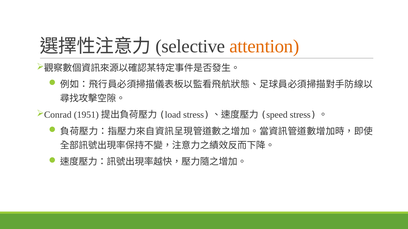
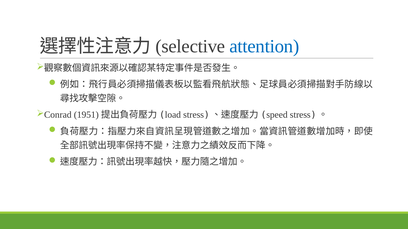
attention colour: orange -> blue
